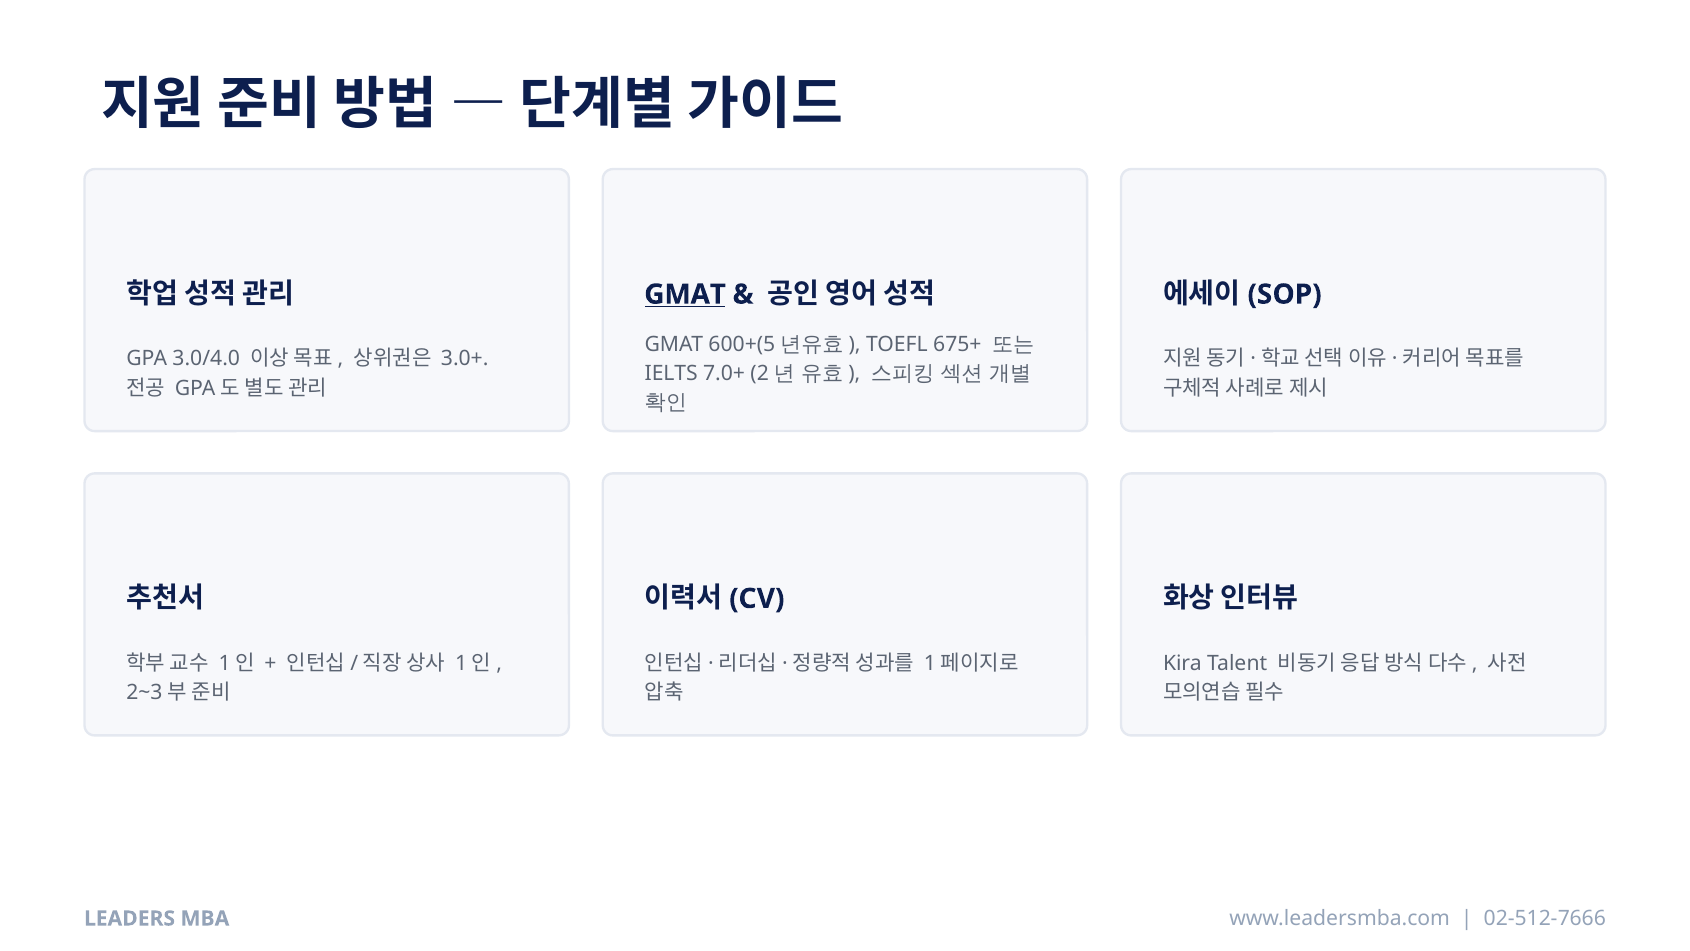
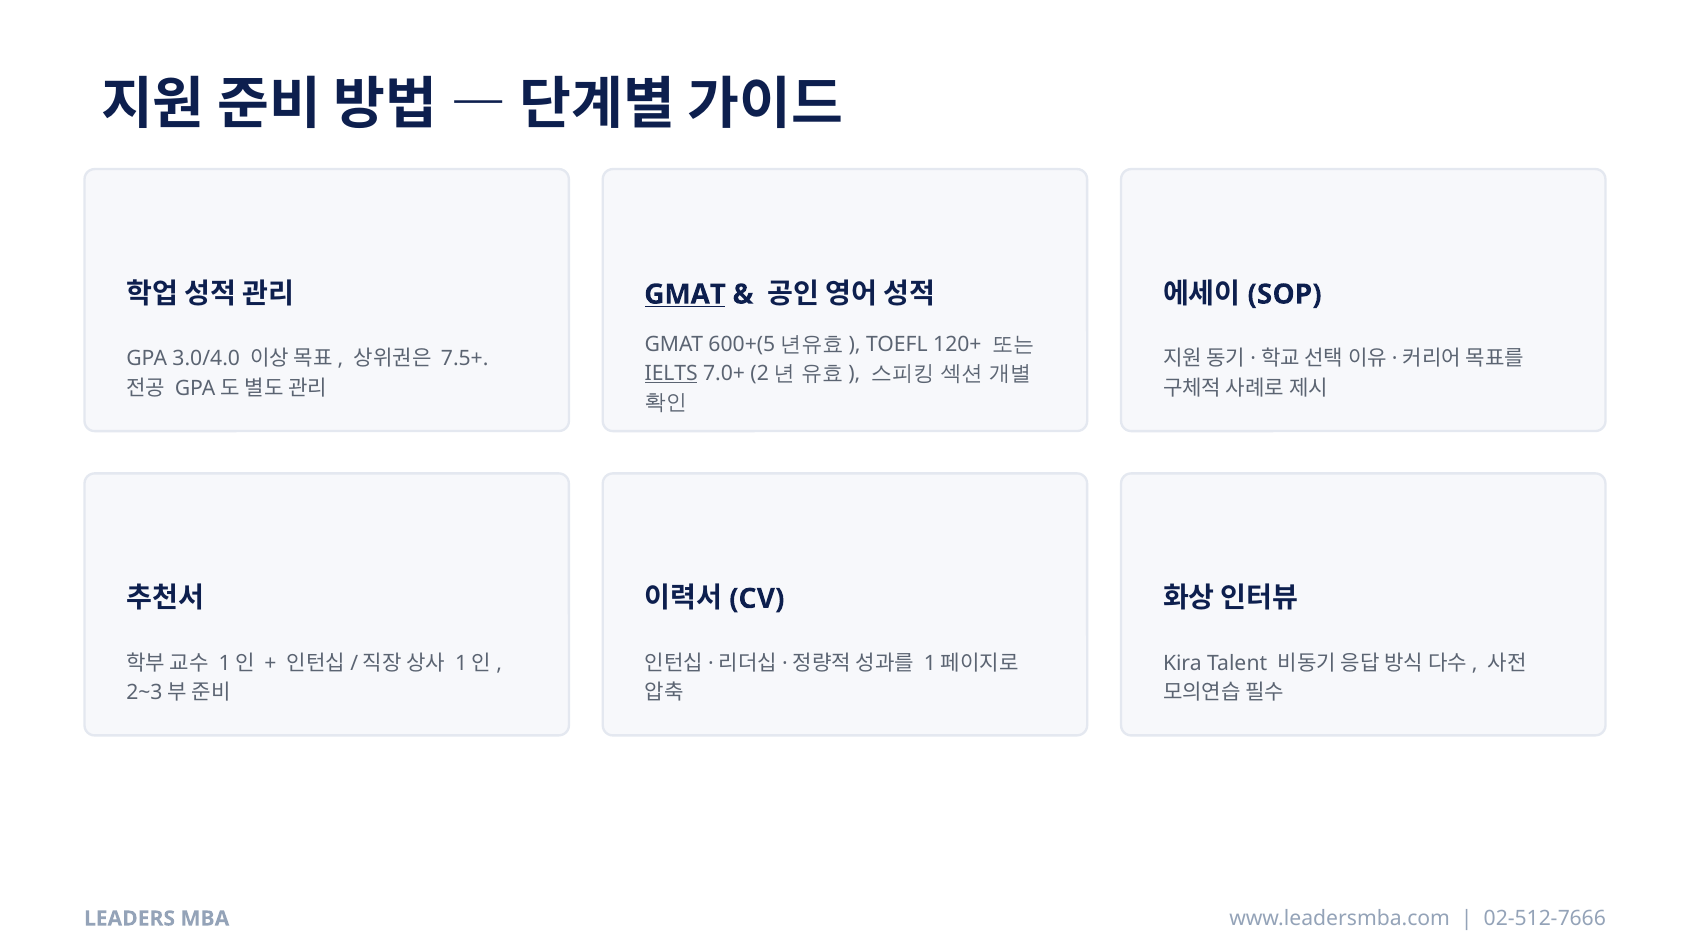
675+: 675+ -> 120+
3.0+: 3.0+ -> 7.5+
IELTS underline: none -> present
